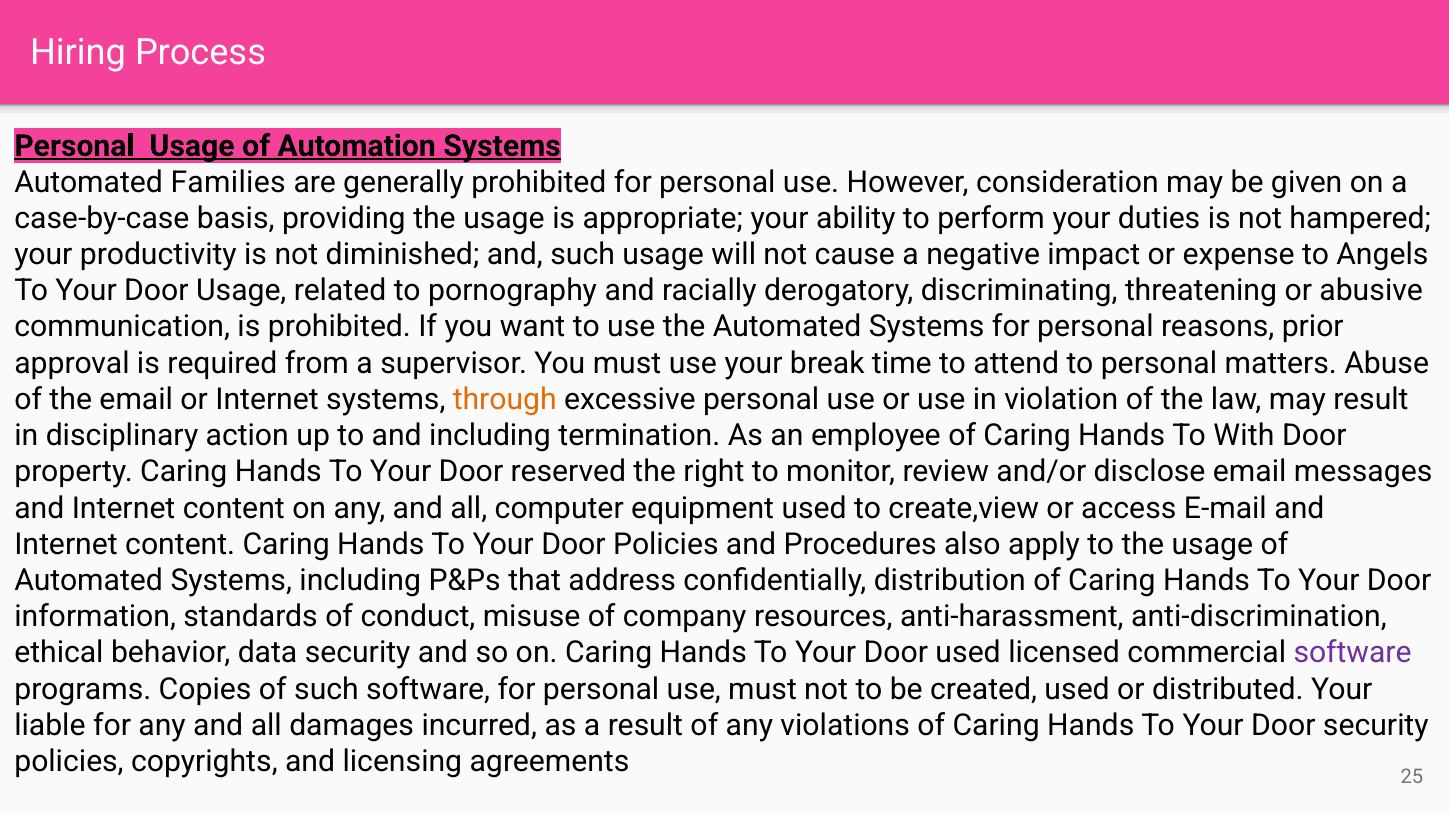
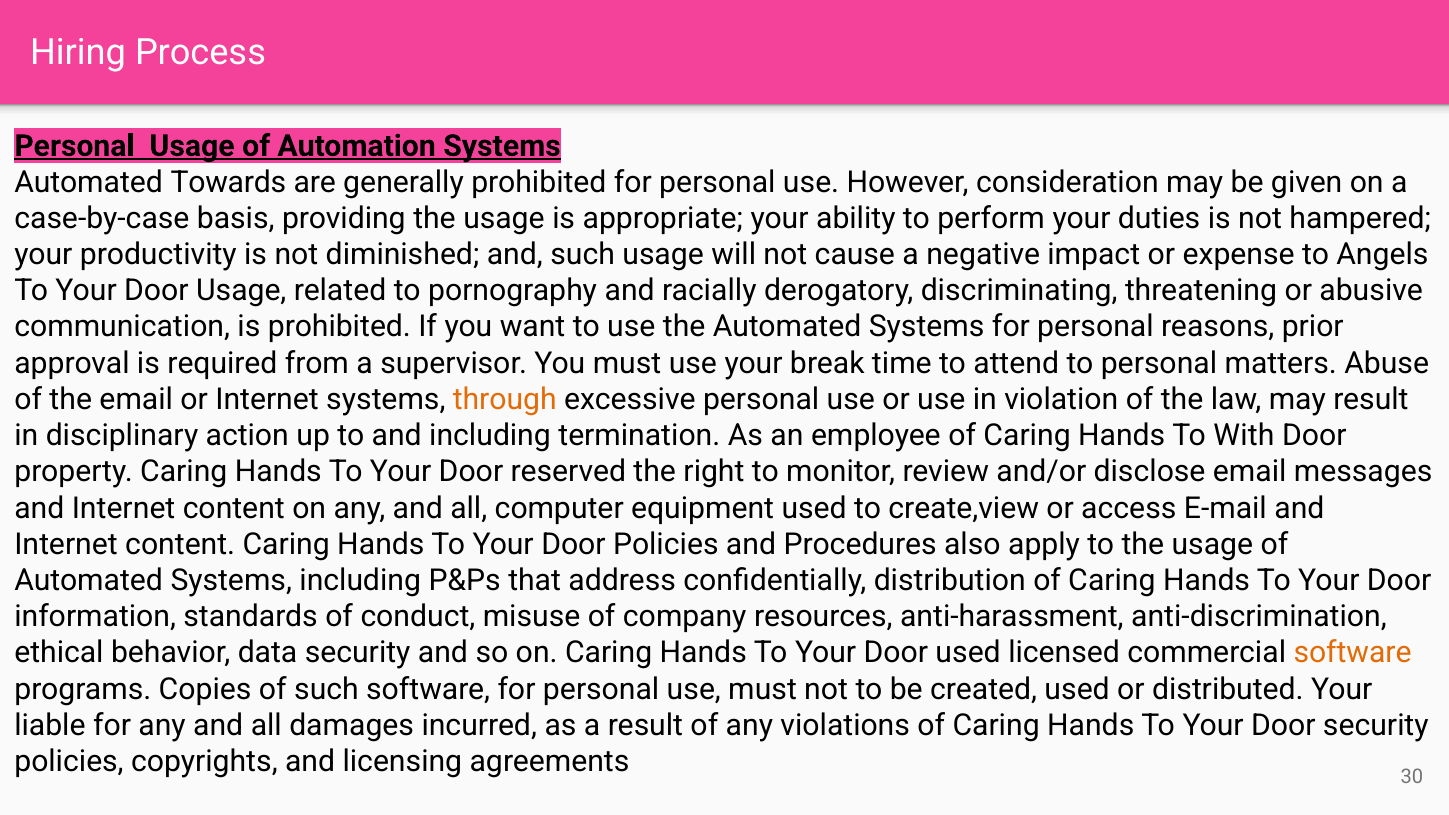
Families: Families -> Towards
software at (1353, 653) colour: purple -> orange
25: 25 -> 30
